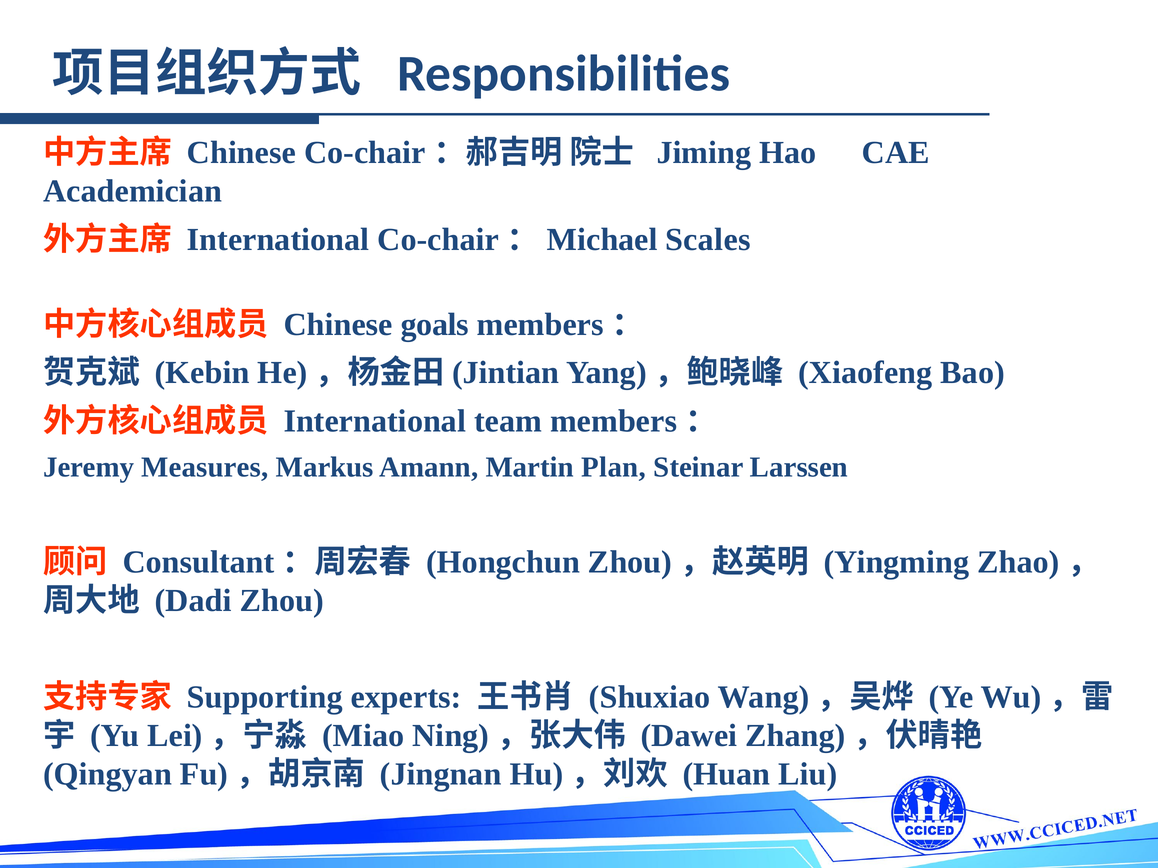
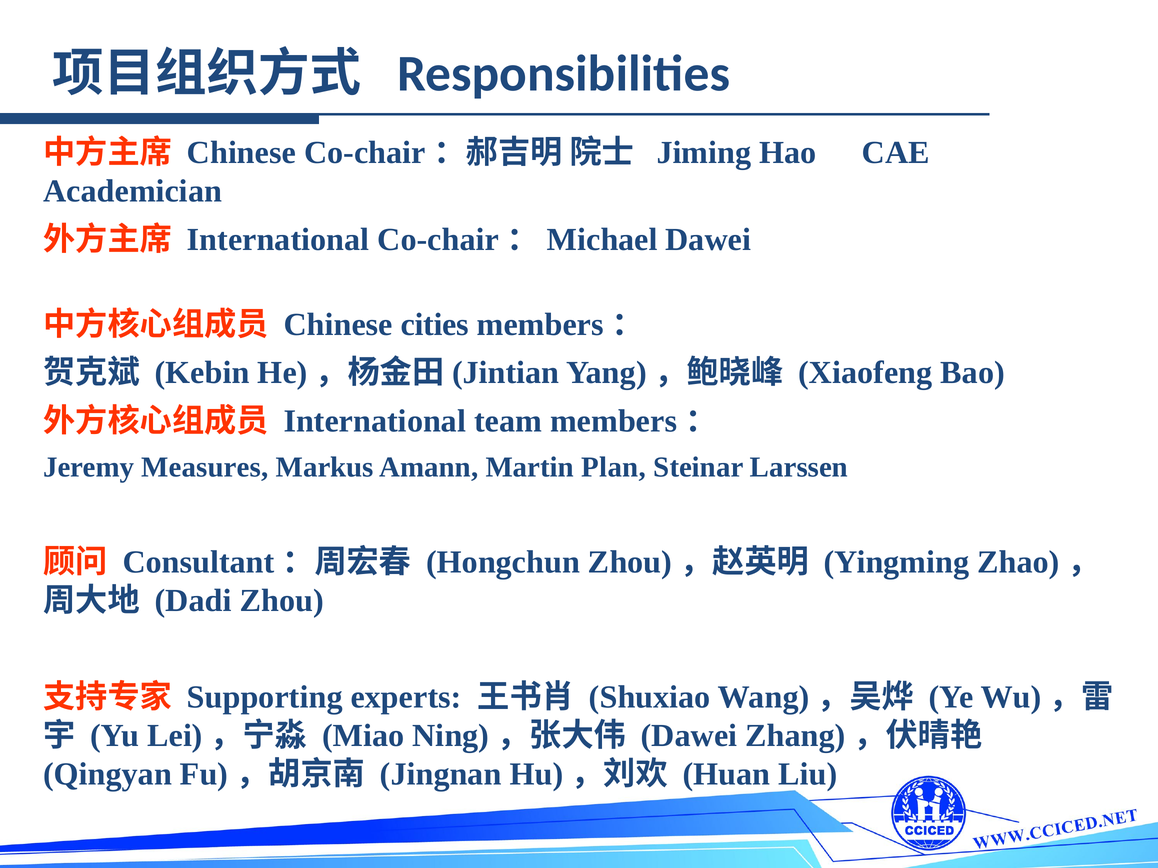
Co-chair：Michael Scales: Scales -> Dawei
goals: goals -> cities
